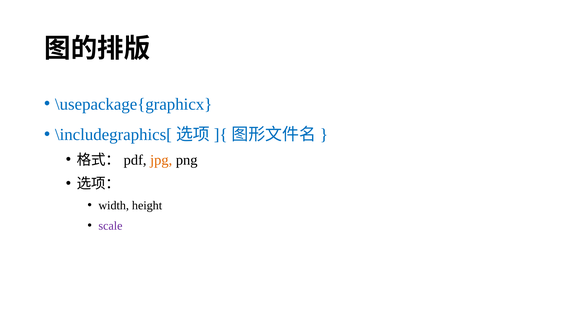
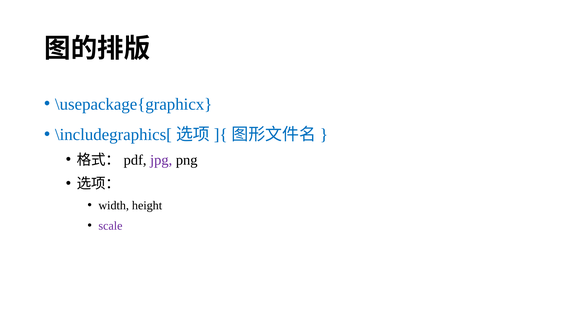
jpg colour: orange -> purple
